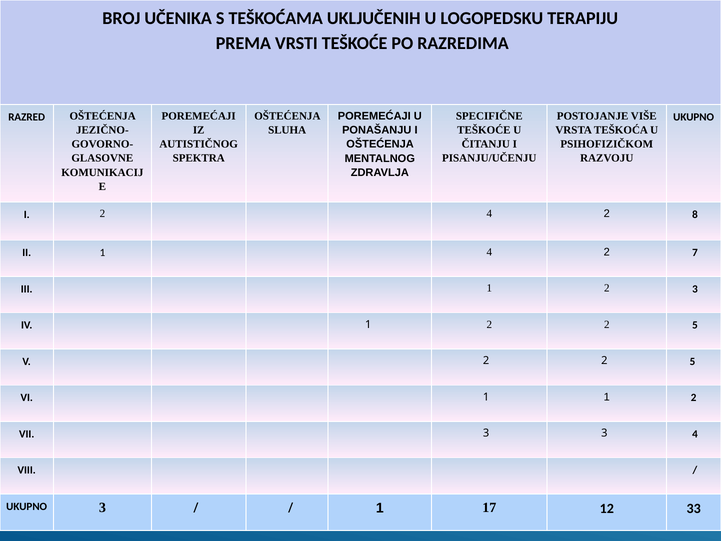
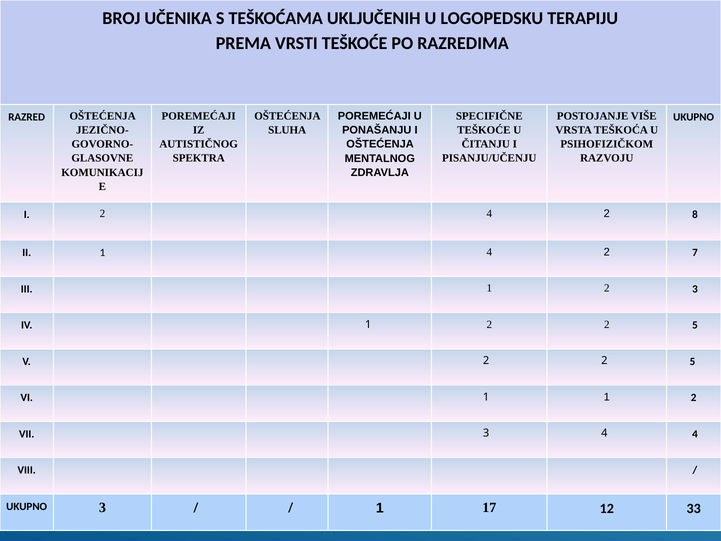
3 3: 3 -> 4
